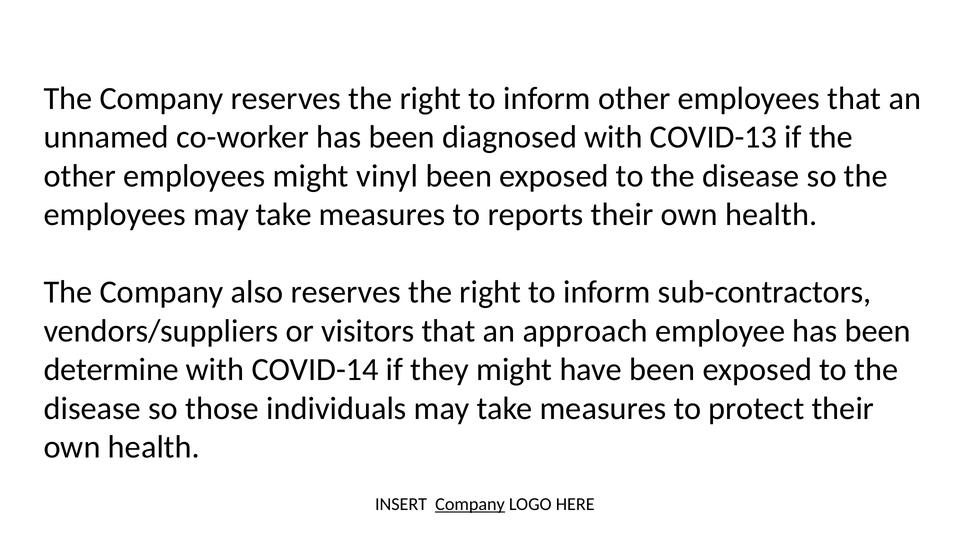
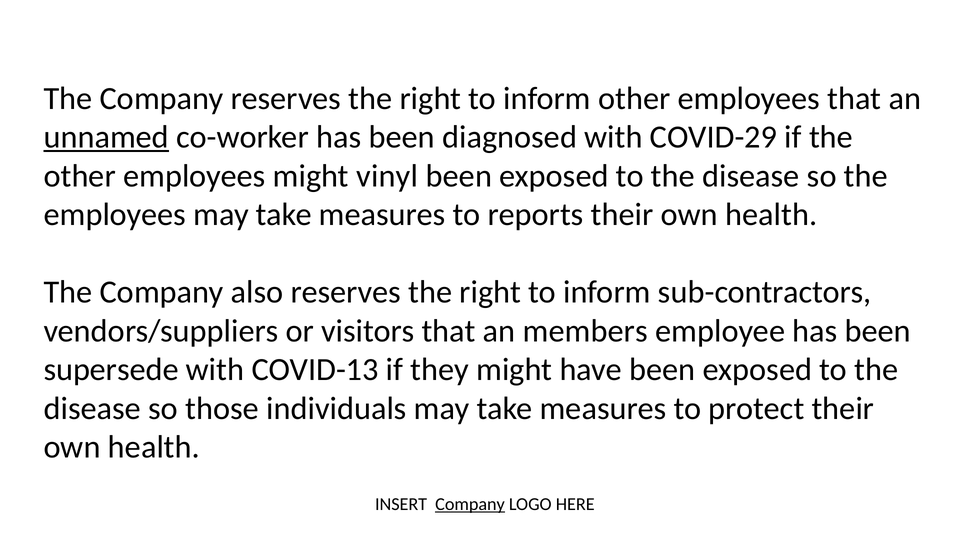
unnamed underline: none -> present
COVID-13: COVID-13 -> COVID-29
approach: approach -> members
determine: determine -> supersede
COVID-14: COVID-14 -> COVID-13
